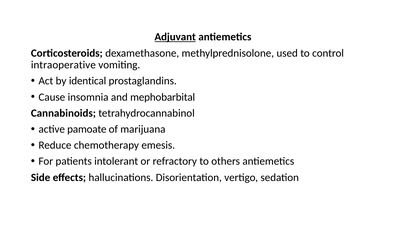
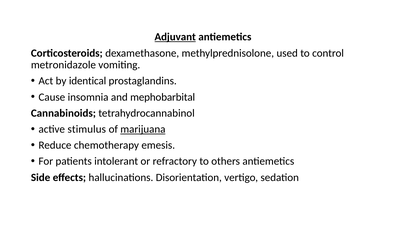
intraoperative: intraoperative -> metronidazole
pamoate: pamoate -> stimulus
marijuana underline: none -> present
